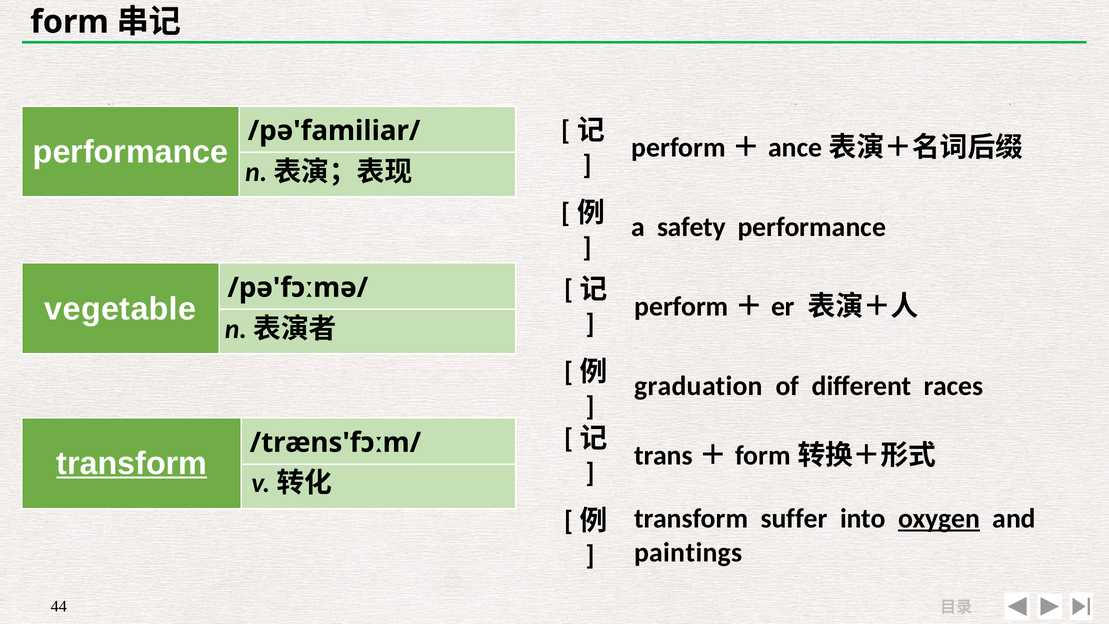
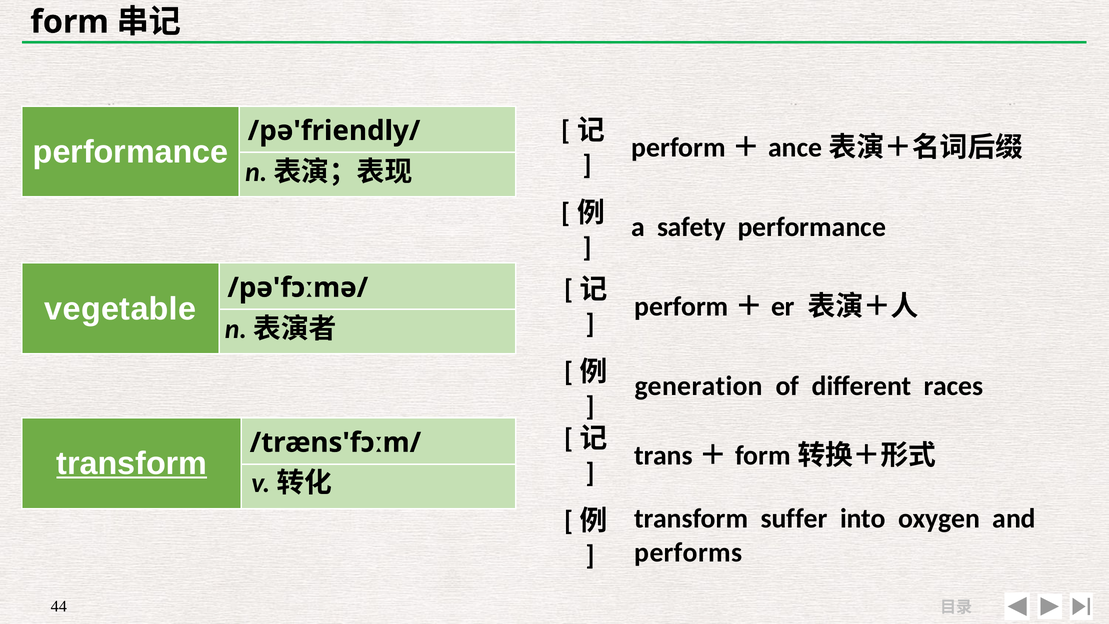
/pə'familiar/: /pə'familiar/ -> /pə'friendly/
graduation: graduation -> generation
oxygen underline: present -> none
paintings: paintings -> performs
